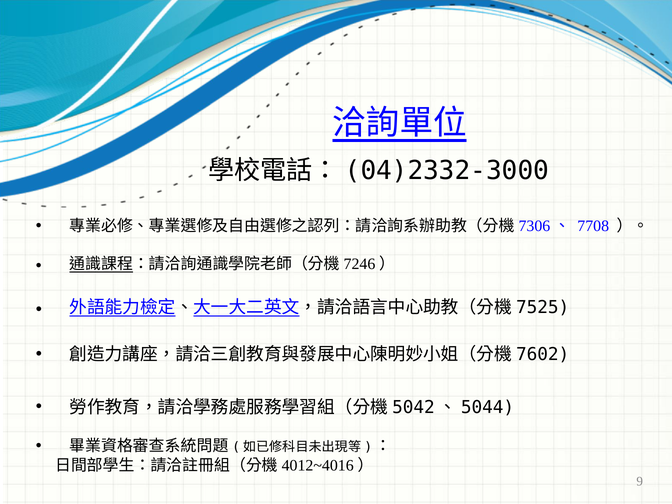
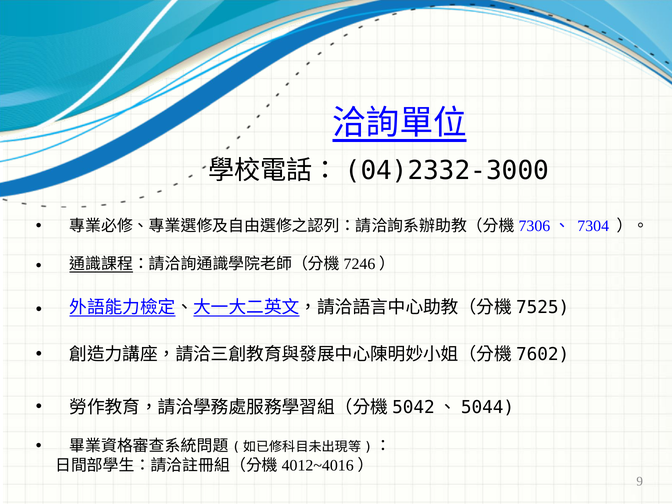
7708: 7708 -> 7304
